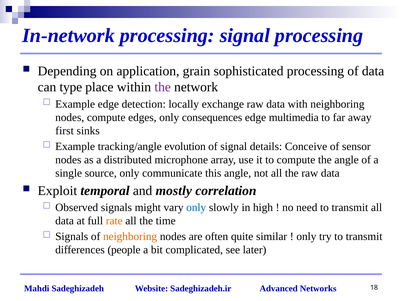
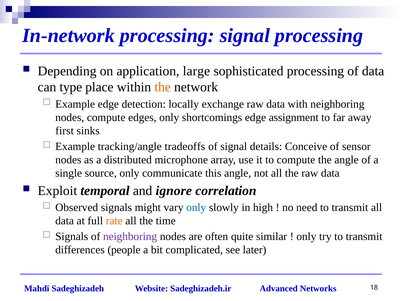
grain: grain -> large
the at (163, 87) colour: purple -> orange
consequences: consequences -> shortcomings
multimedia: multimedia -> assignment
evolution: evolution -> tradeoffs
mostly: mostly -> ignore
neighboring at (130, 237) colour: orange -> purple
